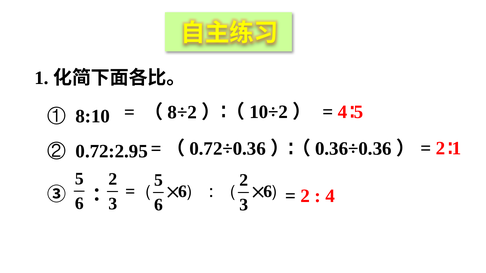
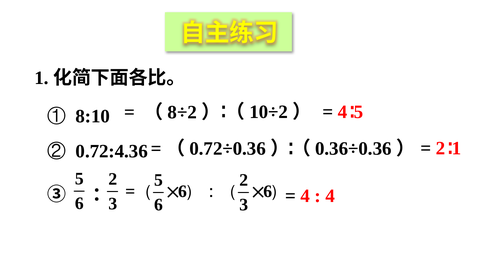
0.72:2.95: 0.72:2.95 -> 0.72:4.36
2 at (305, 196): 2 -> 4
